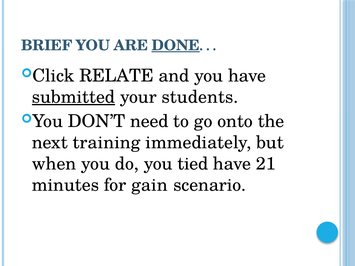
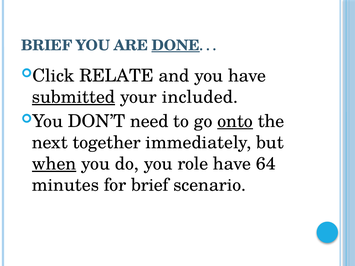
students: students -> included
onto underline: none -> present
training: training -> together
when underline: none -> present
tied: tied -> role
21: 21 -> 64
for gain: gain -> brief
